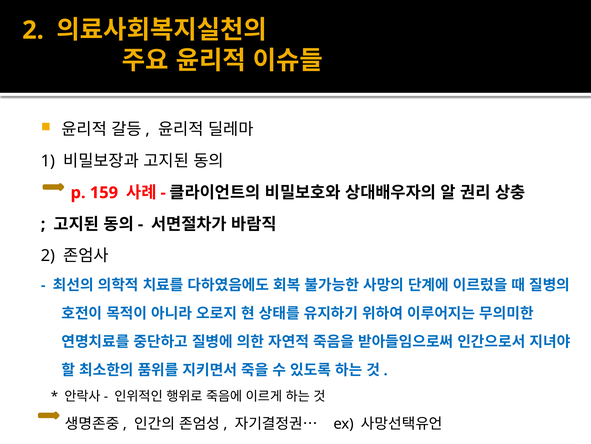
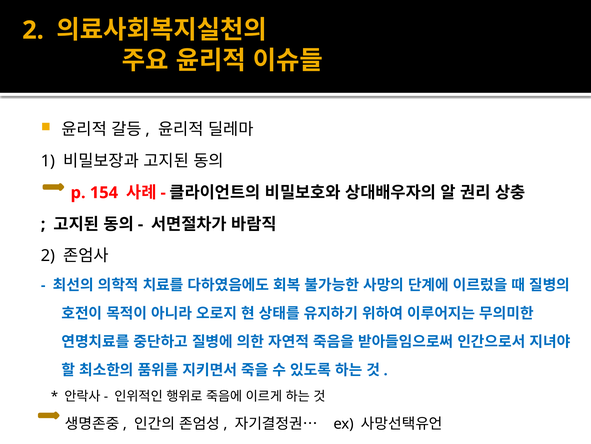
159: 159 -> 154
